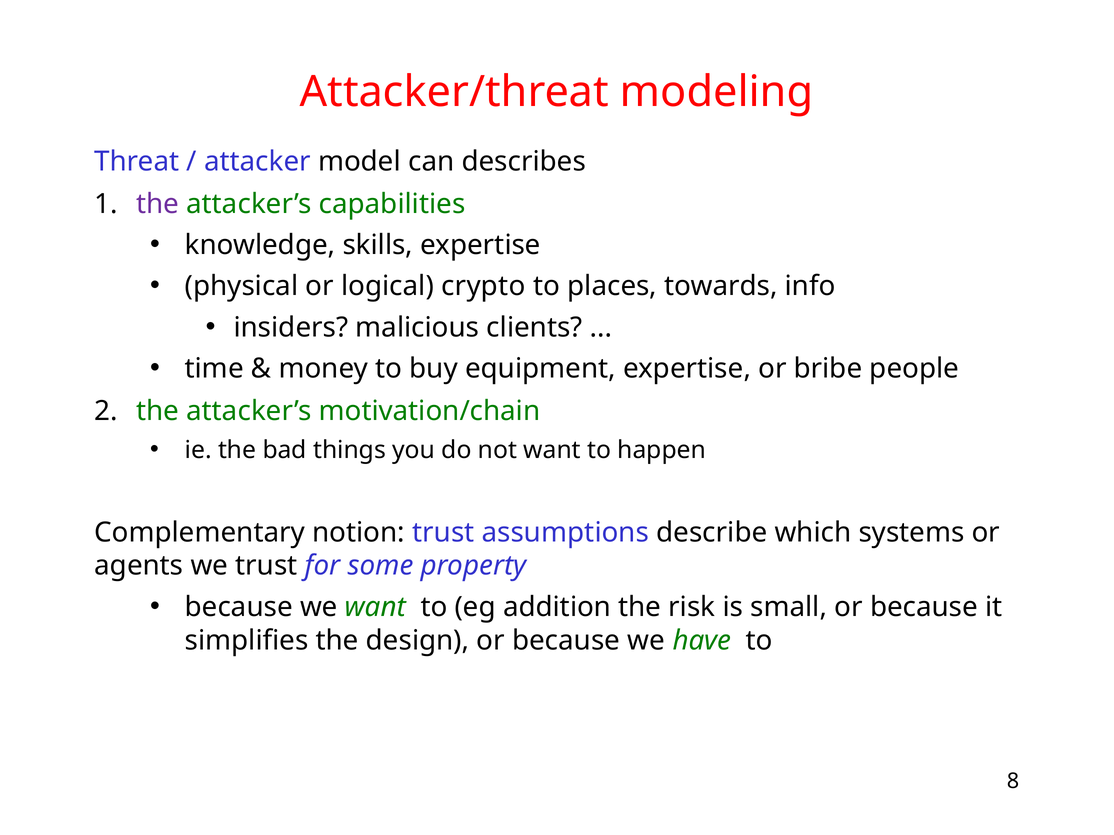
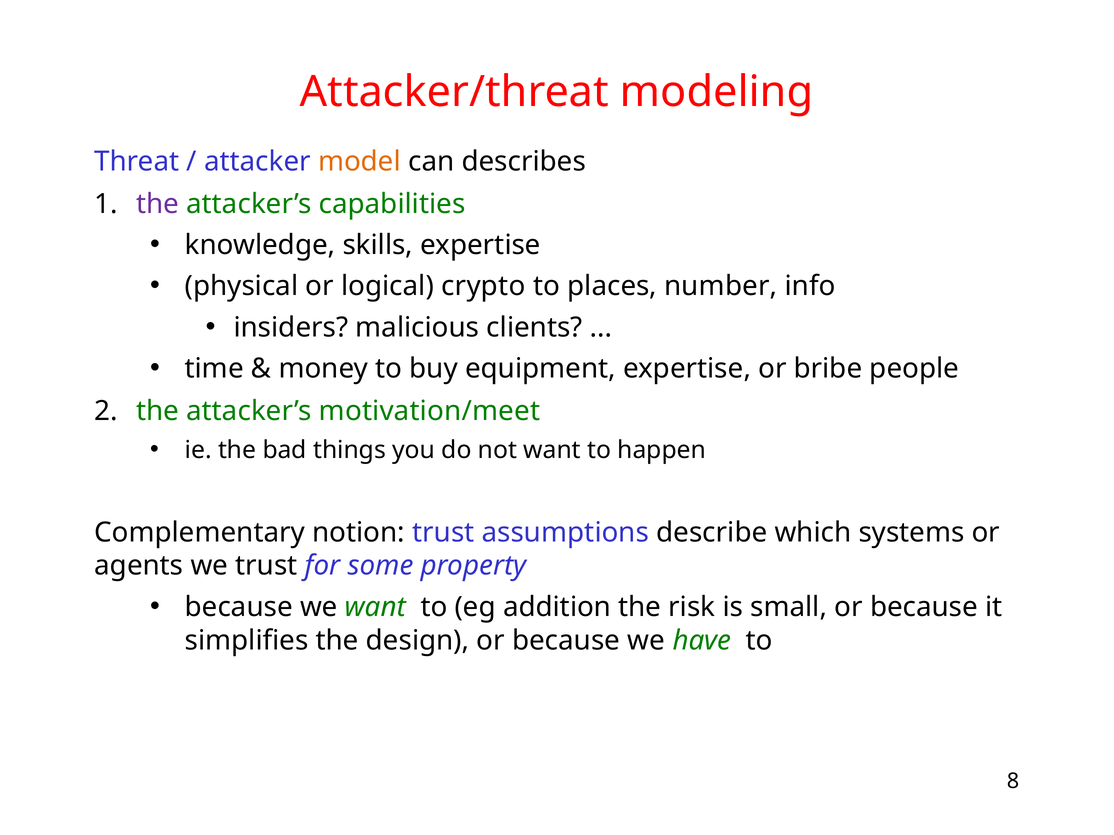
model colour: black -> orange
towards: towards -> number
motivation/chain: motivation/chain -> motivation/meet
